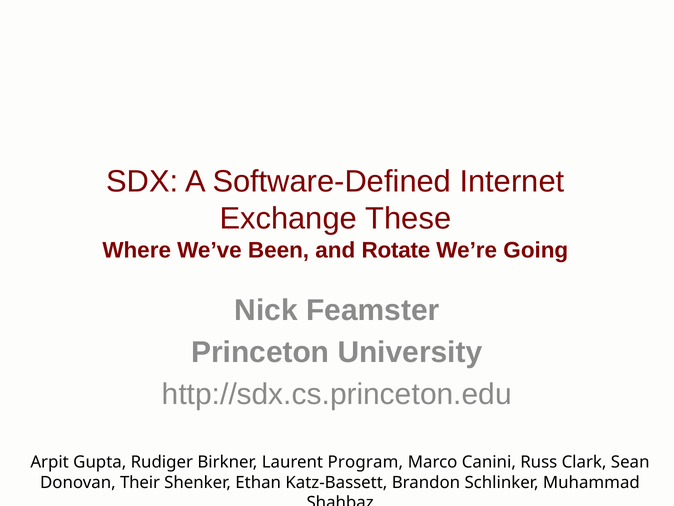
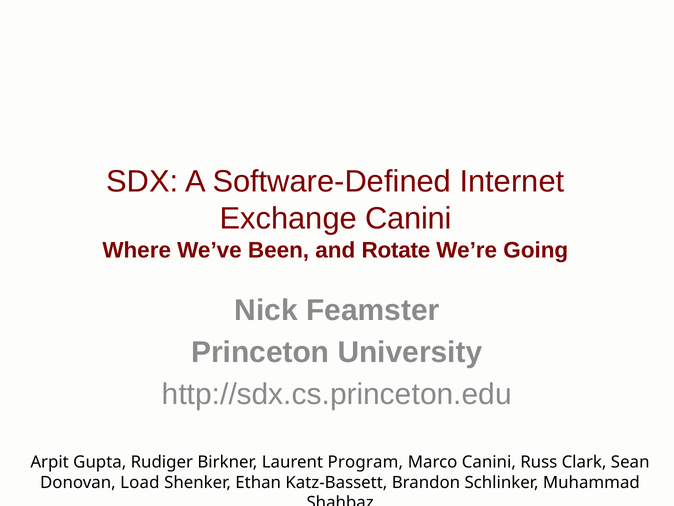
Exchange These: These -> Canini
Their: Their -> Load
